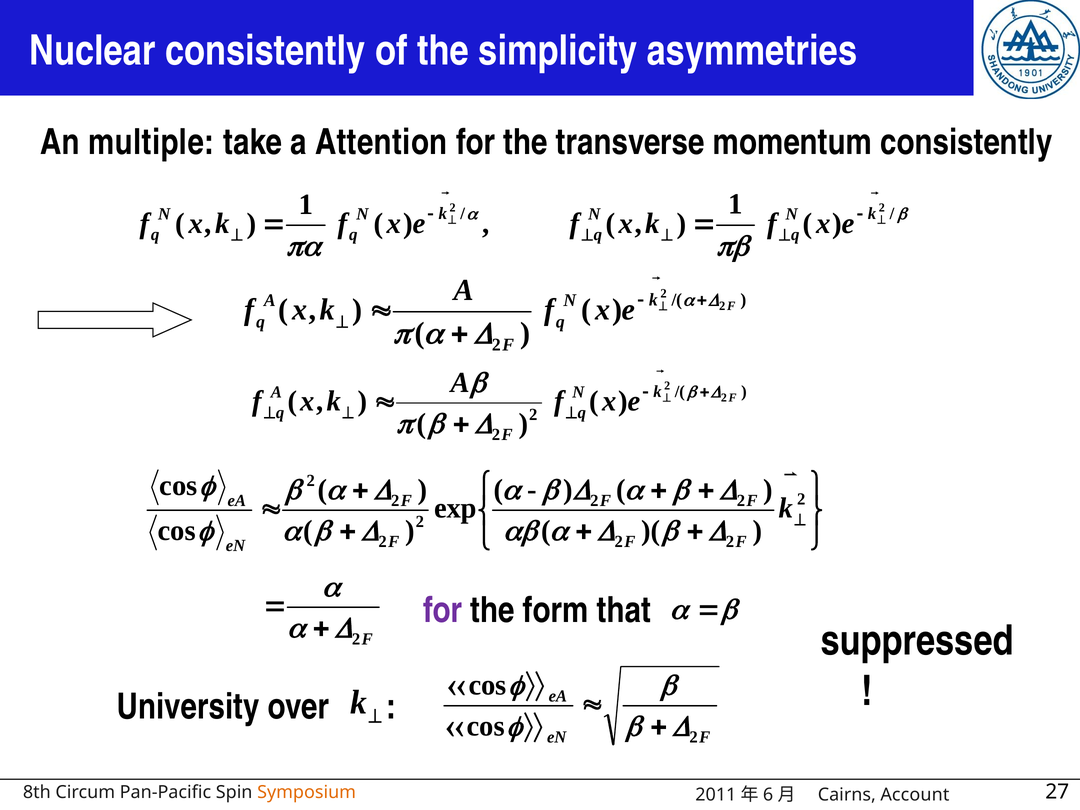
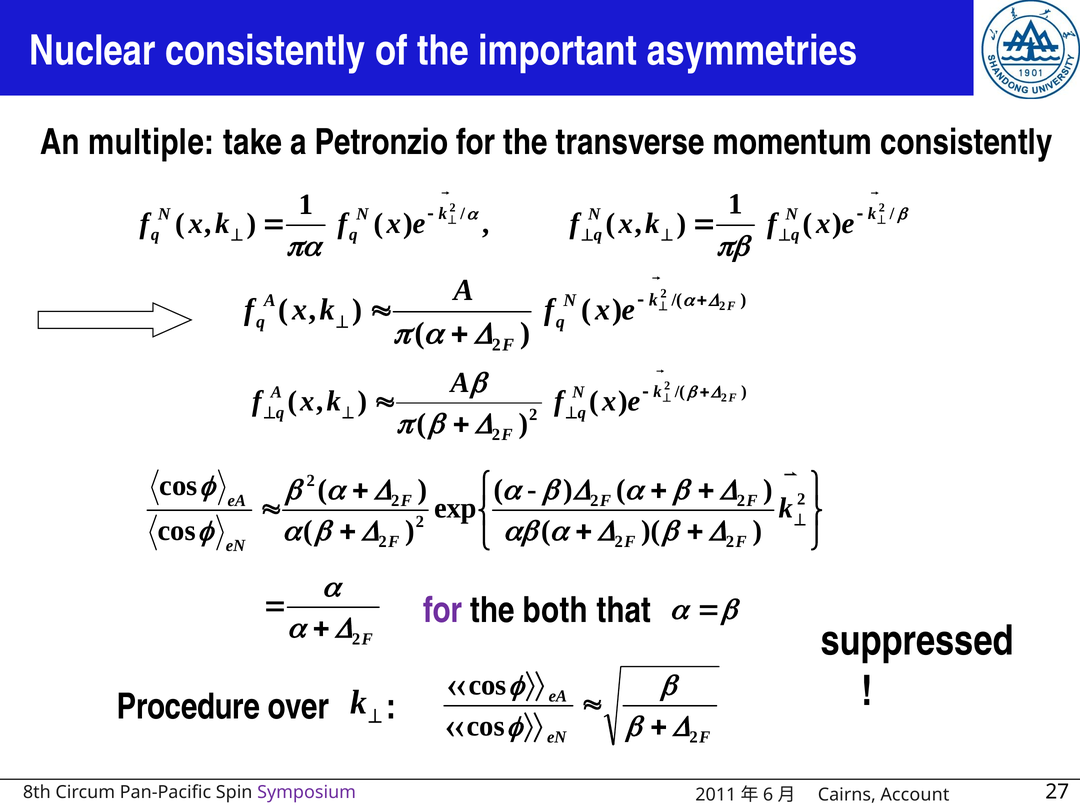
simplicity: simplicity -> important
Attention: Attention -> Petronzio
form: form -> both
University: University -> Procedure
Symposium colour: orange -> purple
